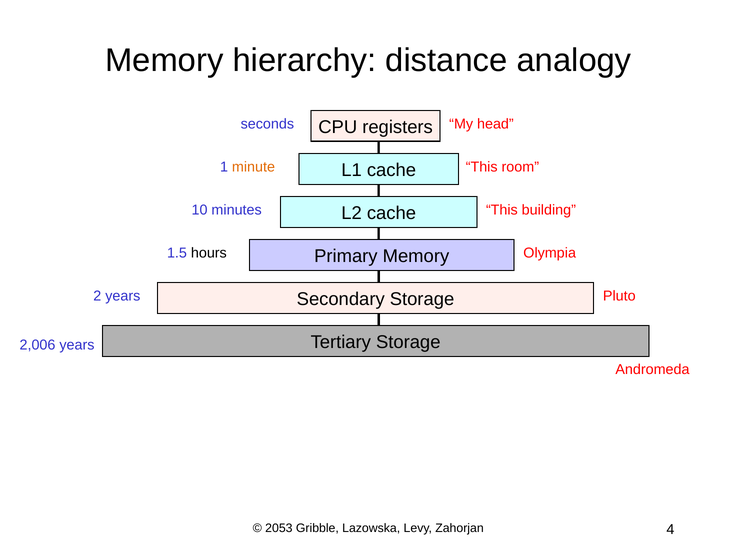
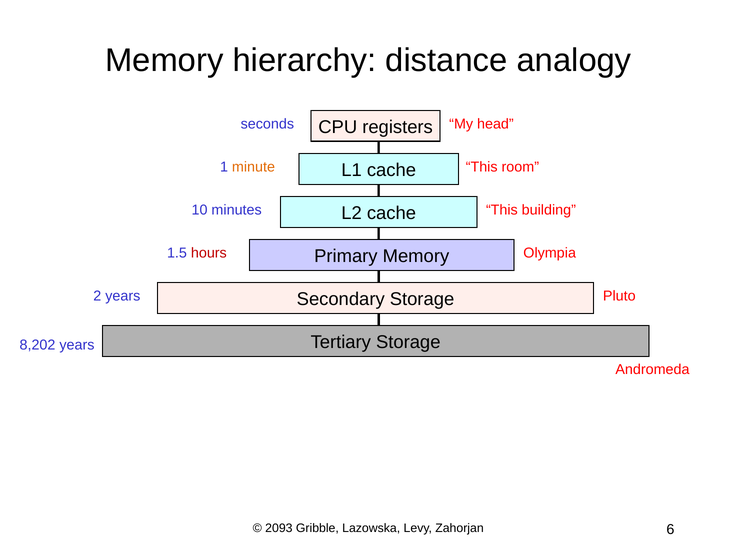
hours colour: black -> red
2,006: 2,006 -> 8,202
2053: 2053 -> 2093
4: 4 -> 6
